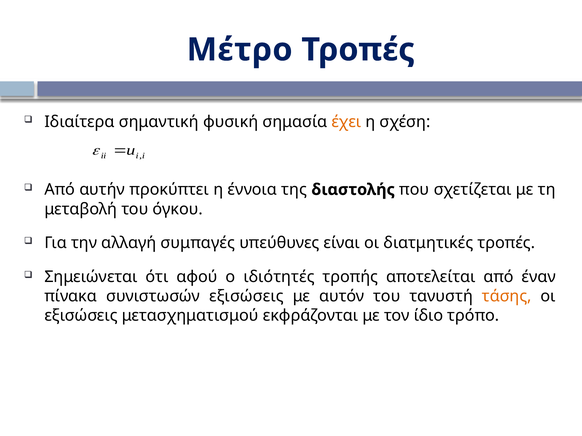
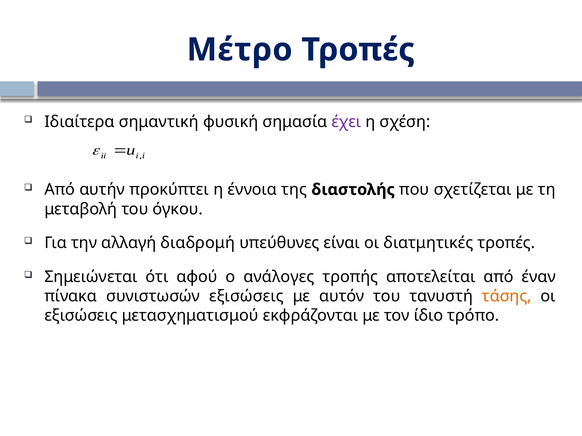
έχει colour: orange -> purple
συμπαγές: συμπαγές -> διαδρομή
ιδιότητές: ιδιότητές -> ανάλογες
